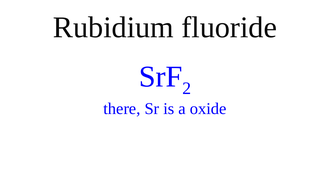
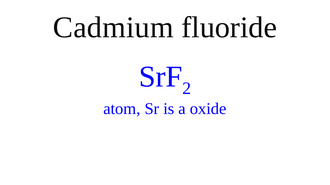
Rubidium: Rubidium -> Cadmium
there: there -> atom
